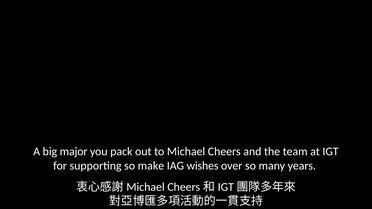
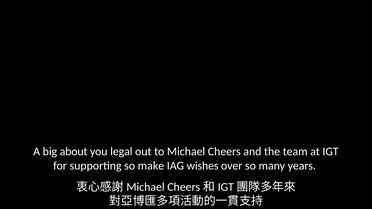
major: major -> about
pack: pack -> legal
